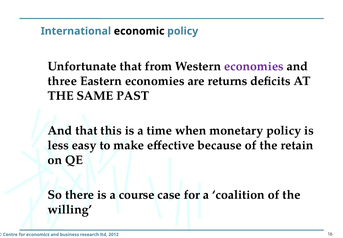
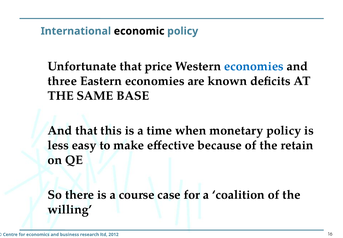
from: from -> price
economies at (254, 66) colour: purple -> blue
returns: returns -> known
PAST: PAST -> BASE
